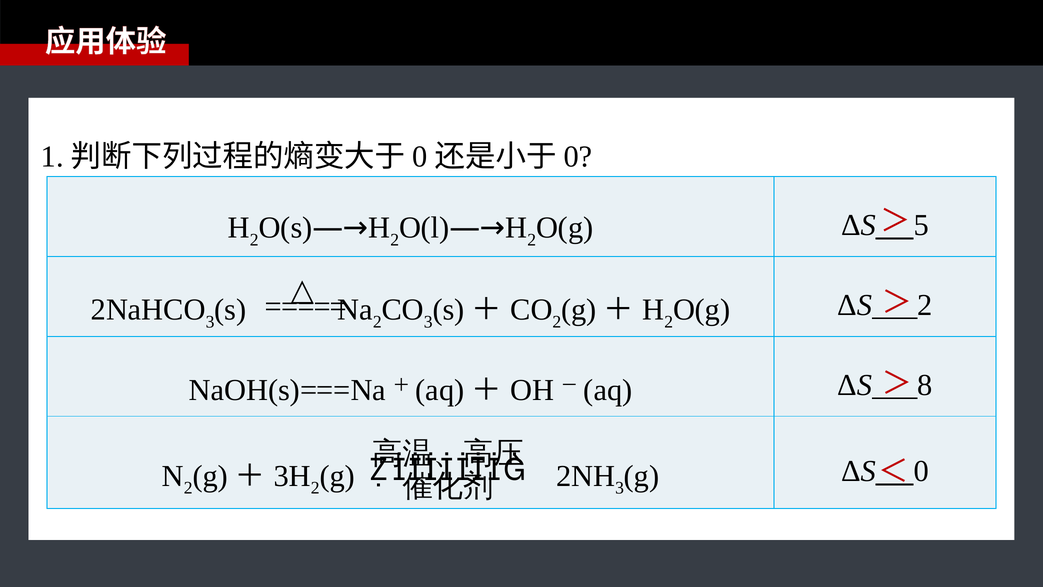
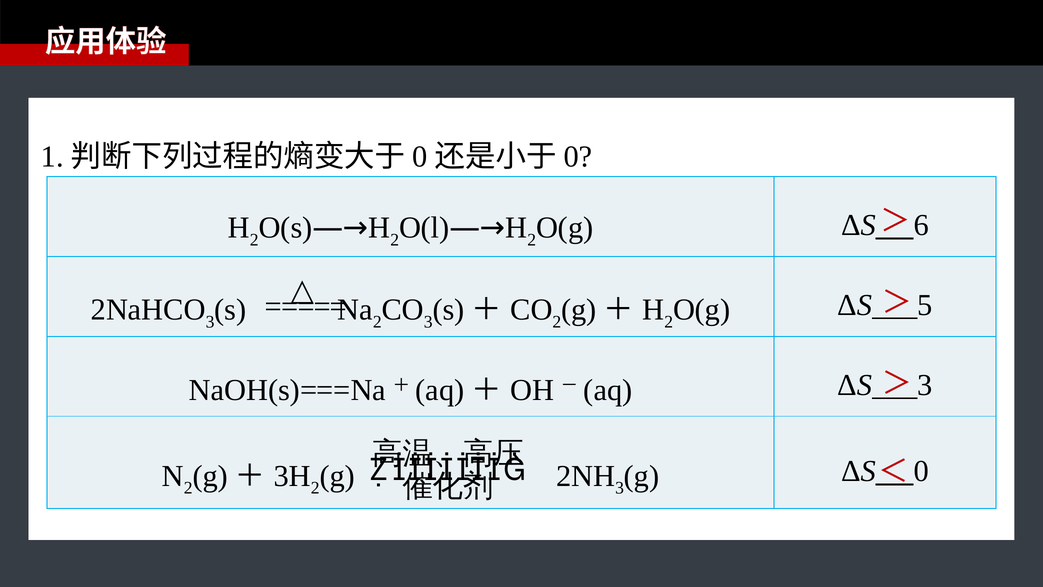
5: 5 -> 6
ΔS 2: 2 -> 5
ΔS 8: 8 -> 3
